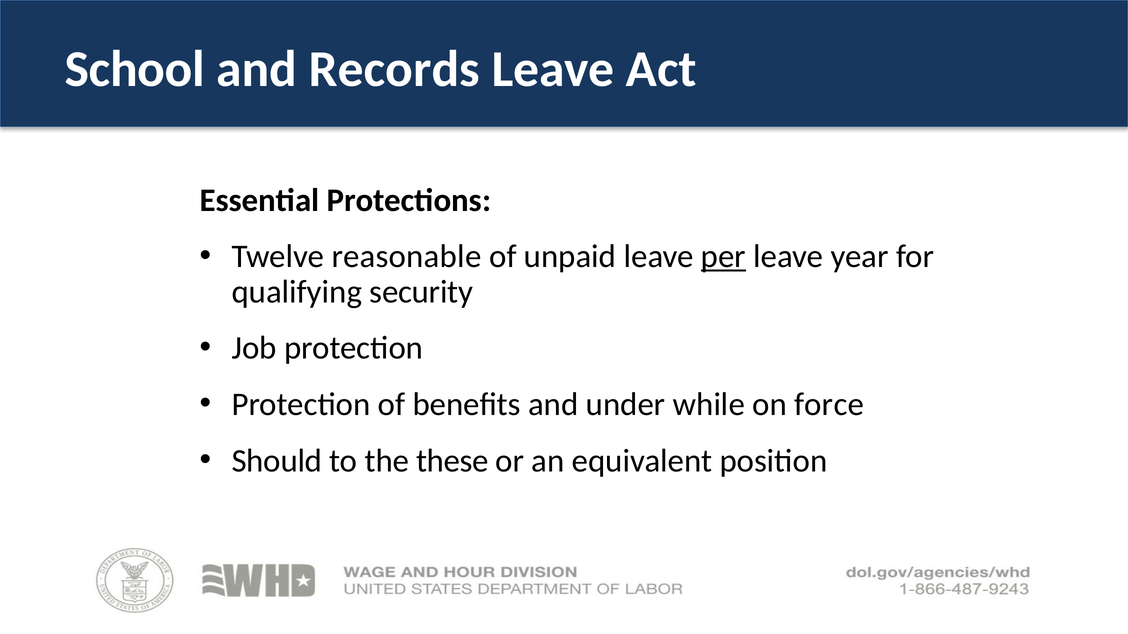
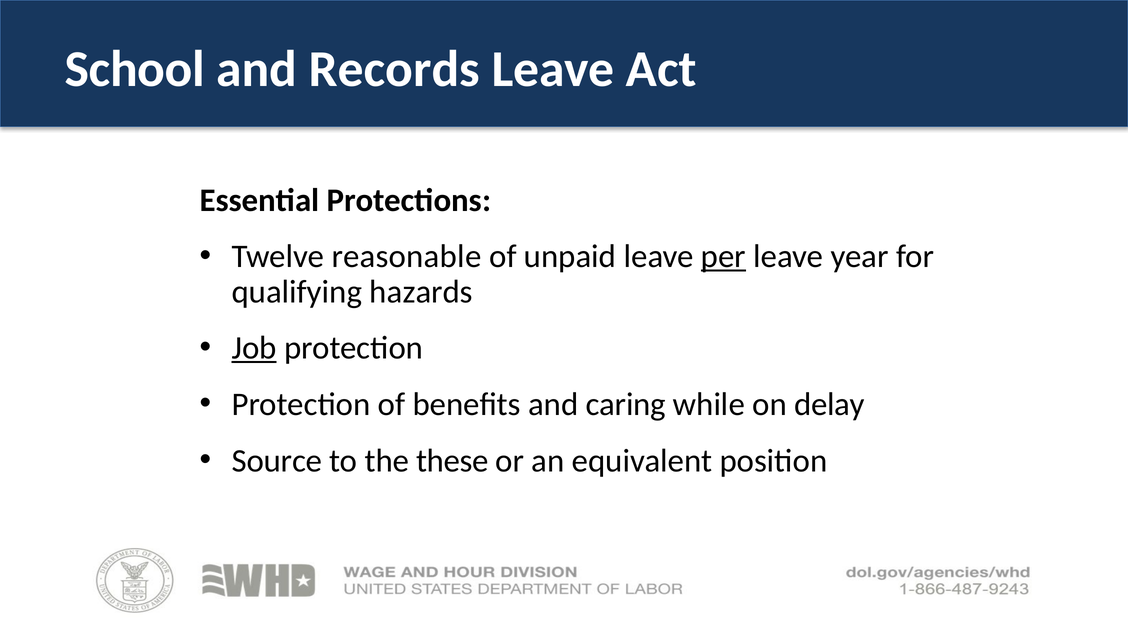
security: security -> hazards
Job underline: none -> present
under: under -> caring
force: force -> delay
Should: Should -> Source
